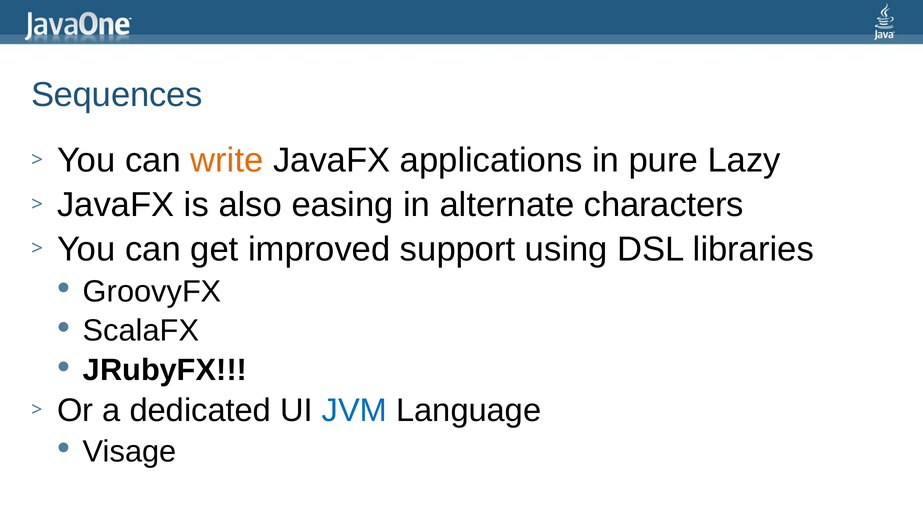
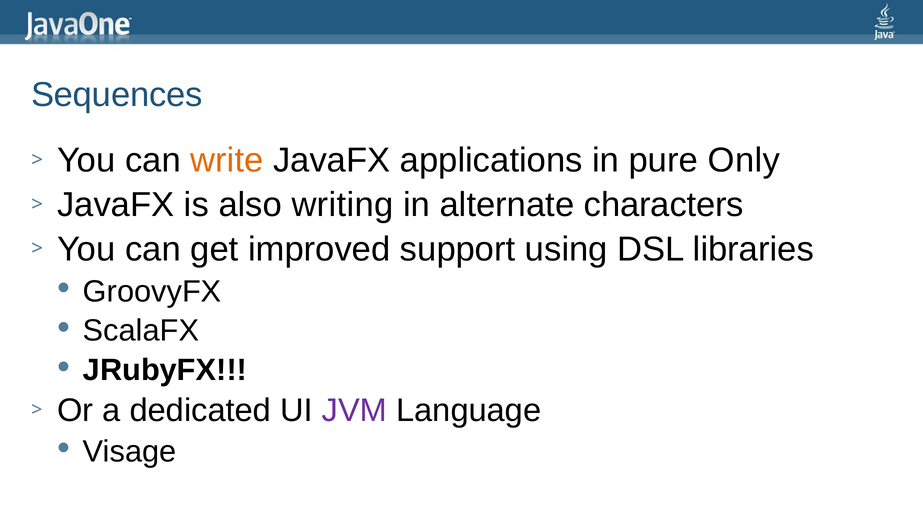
Lazy: Lazy -> Only
easing: easing -> writing
JVM colour: blue -> purple
